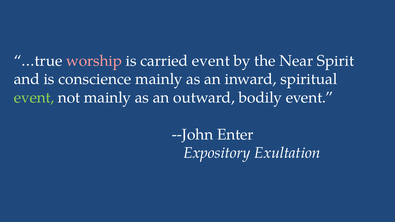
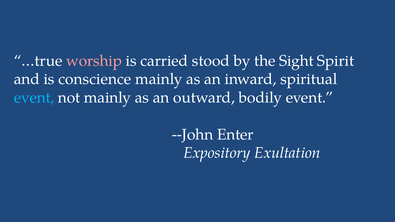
carried event: event -> stood
Near: Near -> Sight
event at (34, 98) colour: light green -> light blue
